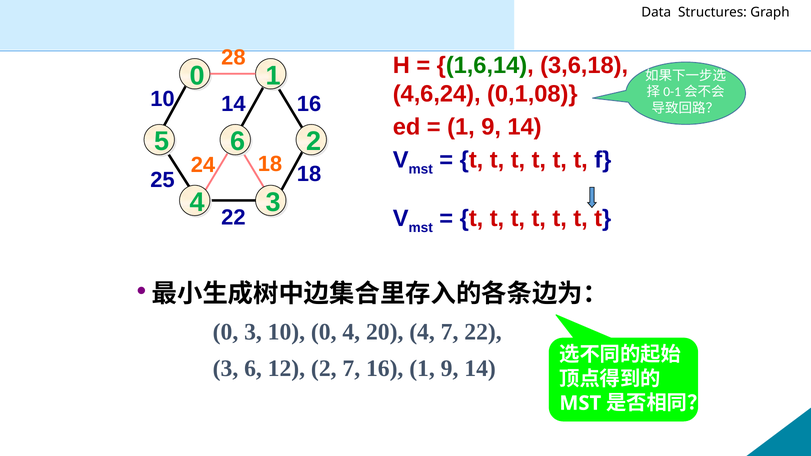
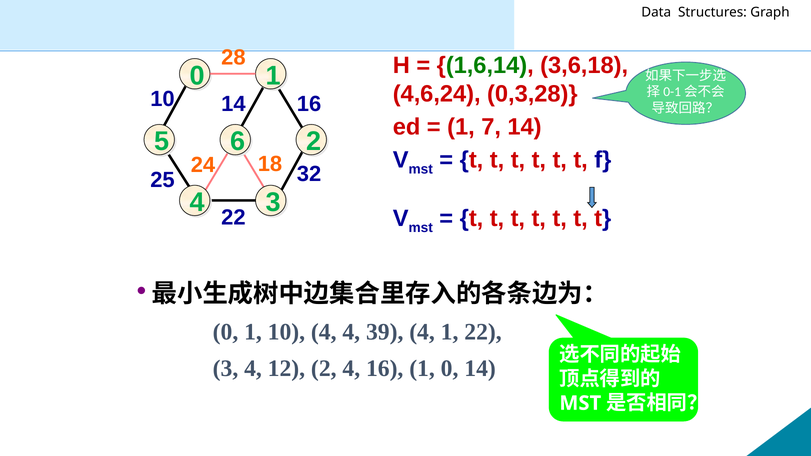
0,1,08: 0,1,08 -> 0,3,28
9 at (491, 127): 9 -> 7
18 18: 18 -> 32
0 3: 3 -> 1
10 0: 0 -> 4
20: 20 -> 39
4 7: 7 -> 1
3 6: 6 -> 4
2 7: 7 -> 4
16 1 9: 9 -> 0
